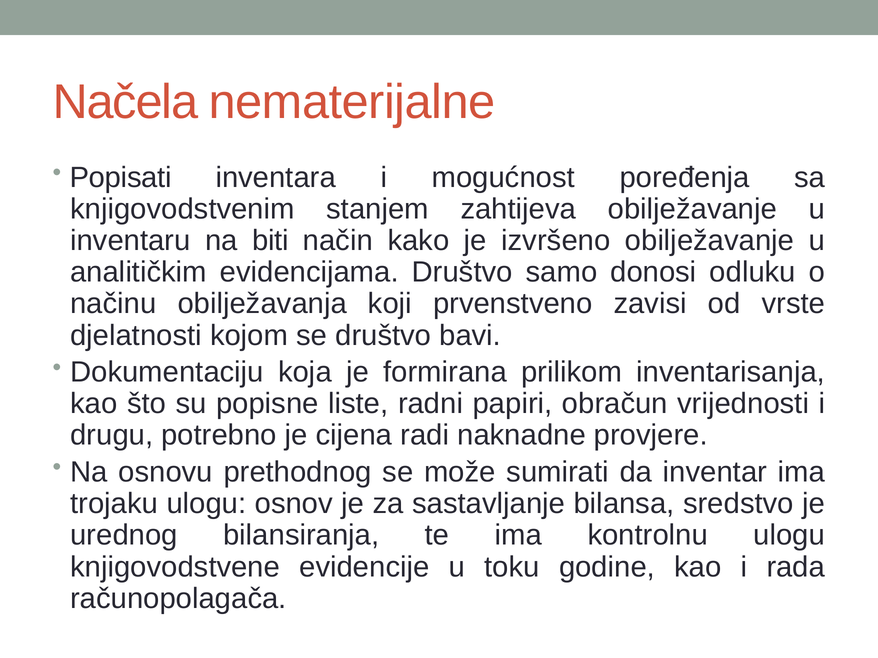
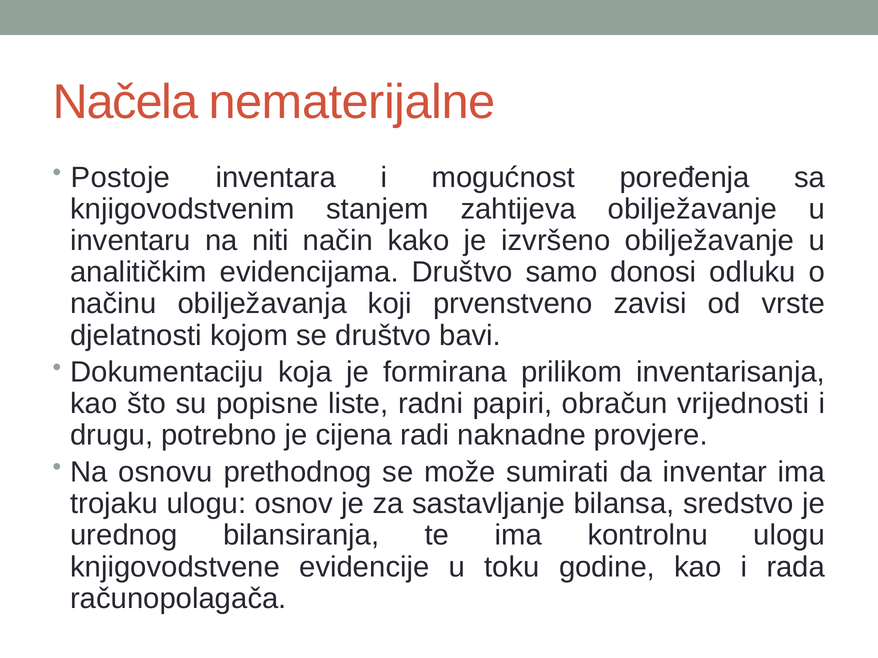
Popisati: Popisati -> Postoje
biti: biti -> niti
